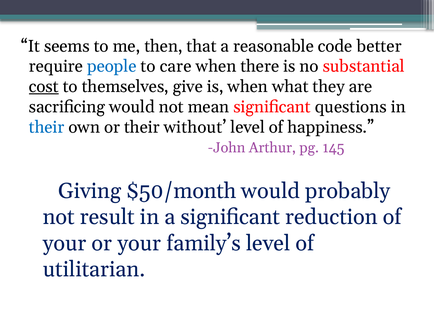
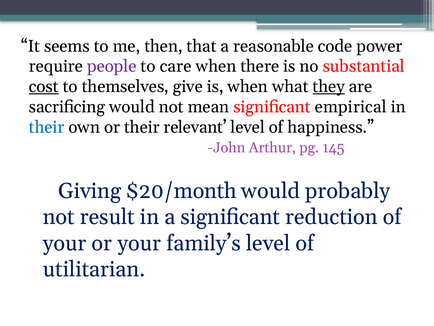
better: better -> power
people colour: blue -> purple
they underline: none -> present
questions: questions -> empirical
without: without -> relevant
$50/month: $50/month -> $20/month
